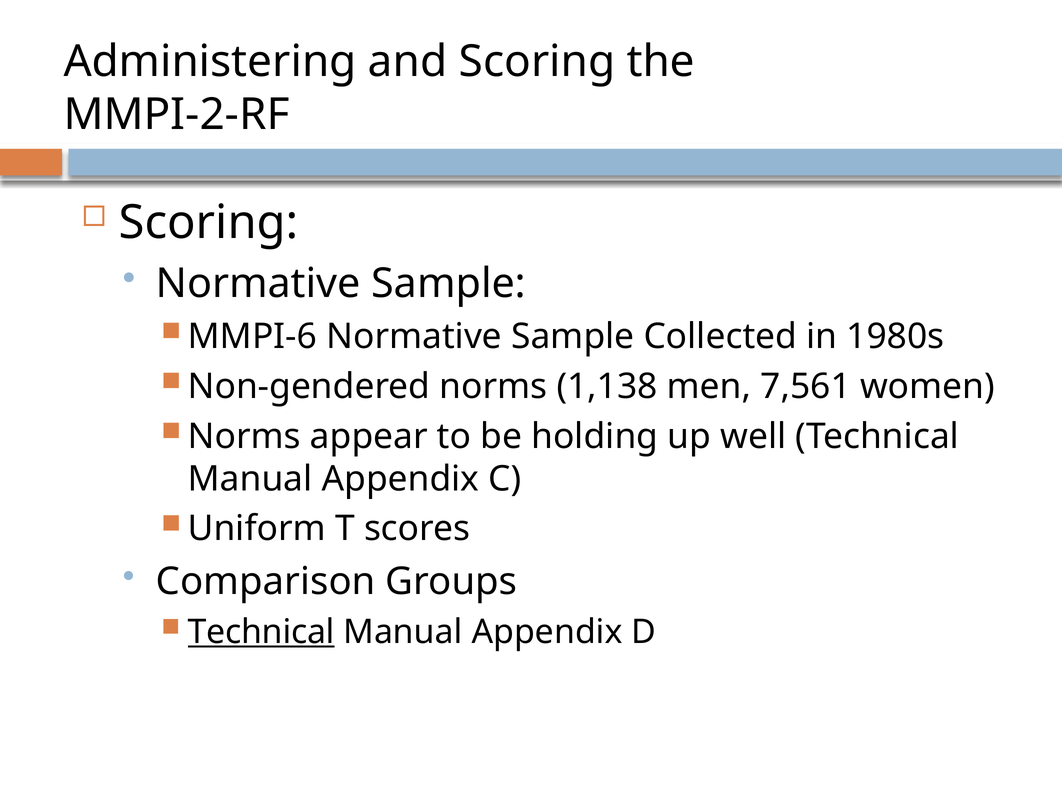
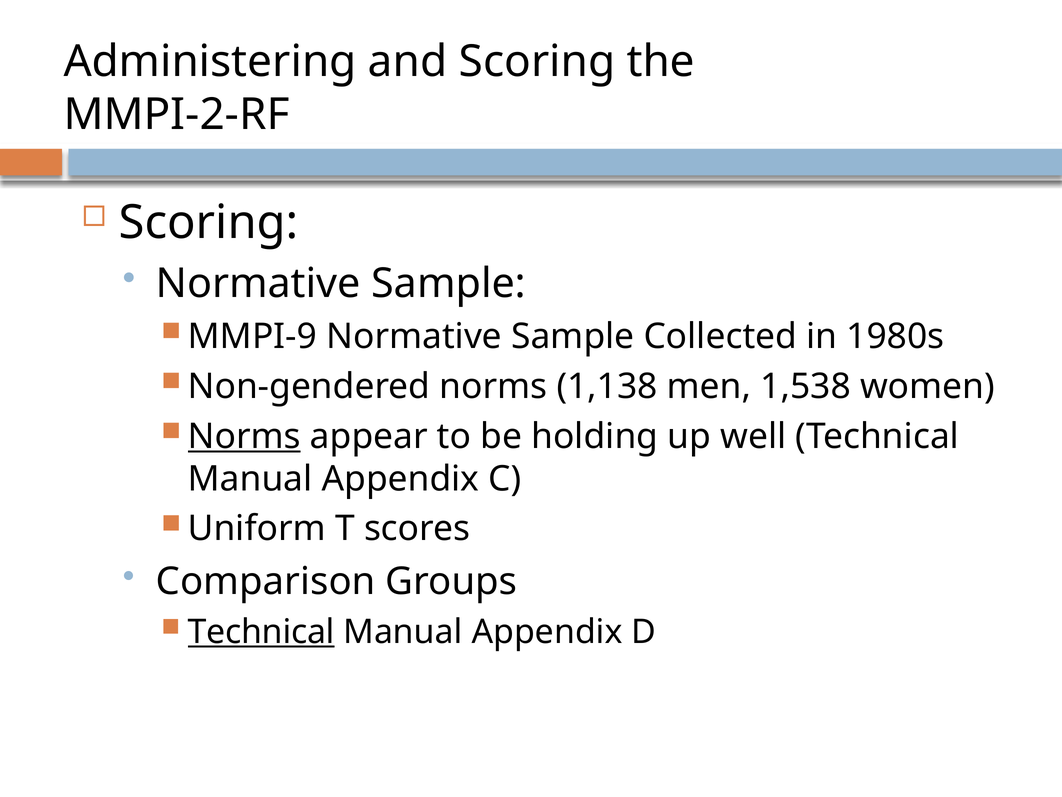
MMPI-6: MMPI-6 -> MMPI-9
7,561: 7,561 -> 1,538
Norms at (244, 436) underline: none -> present
